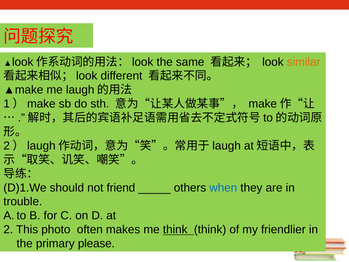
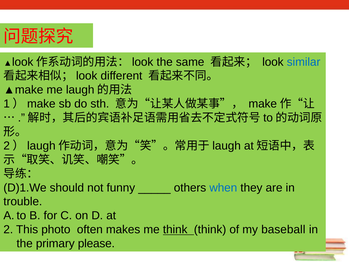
similar colour: orange -> blue
friend: friend -> funny
friendlier: friendlier -> baseball
